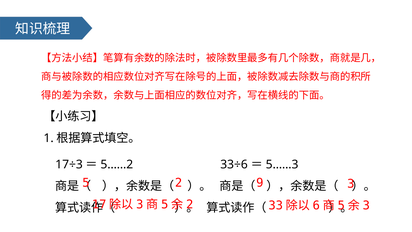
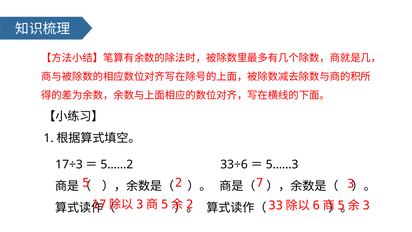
9: 9 -> 7
